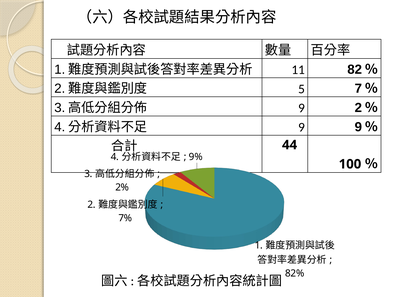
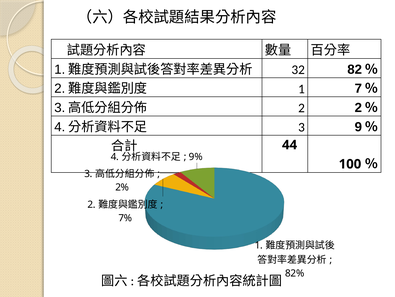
11: 11 -> 32
5 at (301, 89): 5 -> 1
9 at (301, 108): 9 -> 2
9 at (301, 127): 9 -> 3
